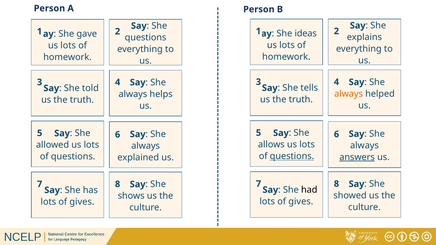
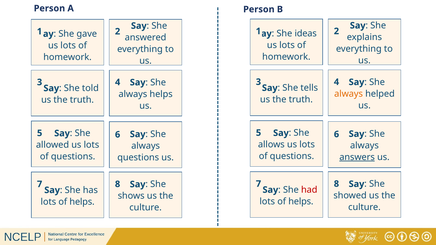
questions at (146, 38): questions -> answered
questions at (292, 156) underline: present -> none
explained at (138, 158): explained -> questions
had colour: black -> red
gives at (301, 202): gives -> helps
gives at (82, 202): gives -> helps
